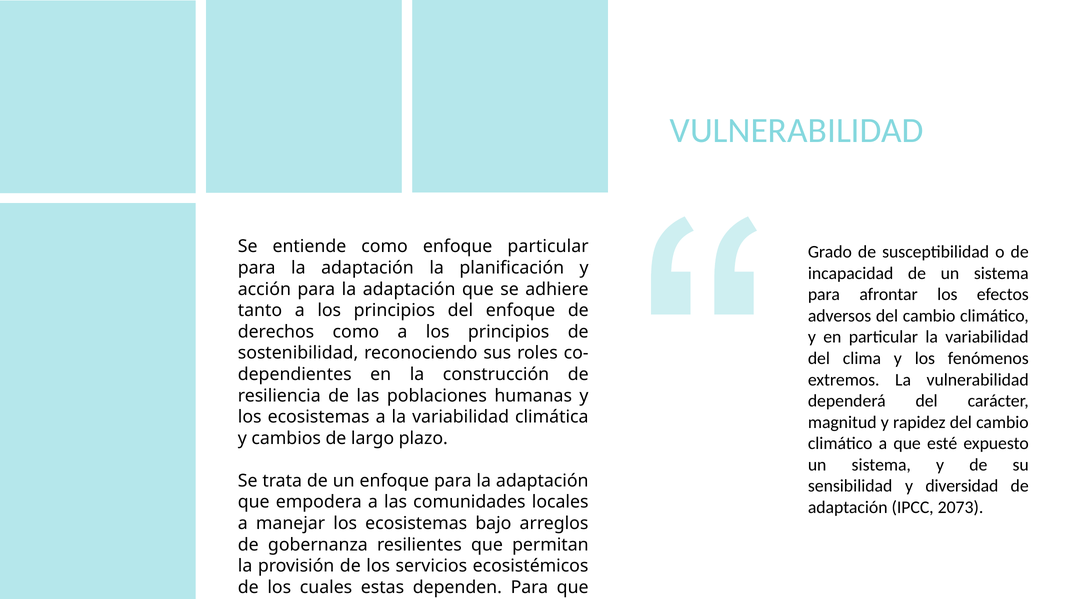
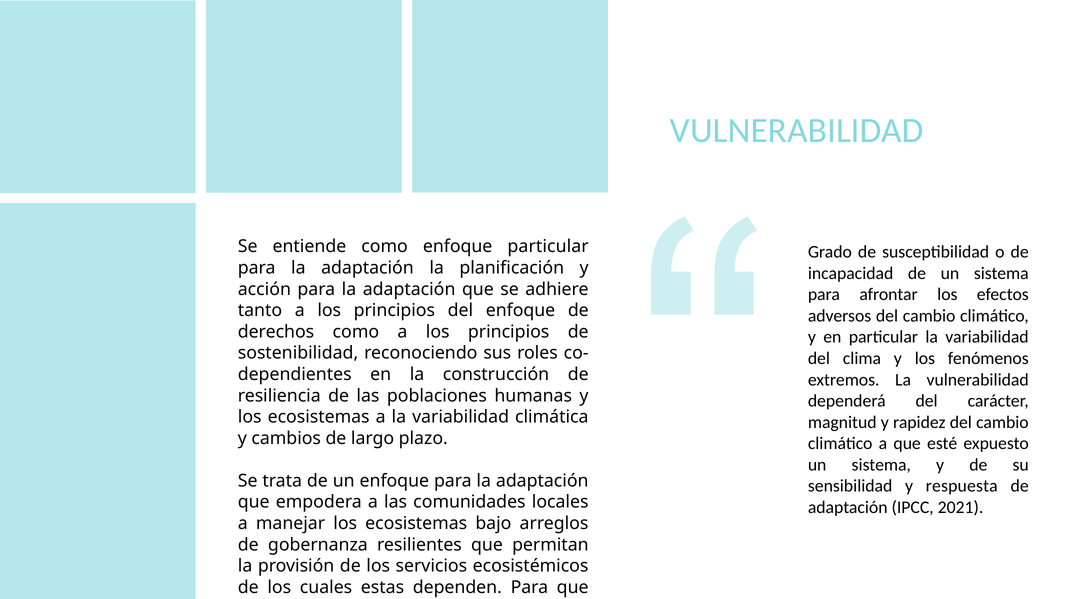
diversidad: diversidad -> respuesta
2073: 2073 -> 2021
